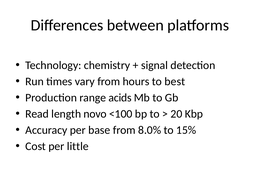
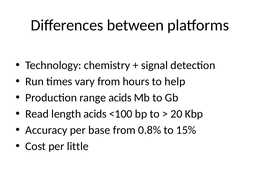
best: best -> help
length novo: novo -> acids
8.0%: 8.0% -> 0.8%
